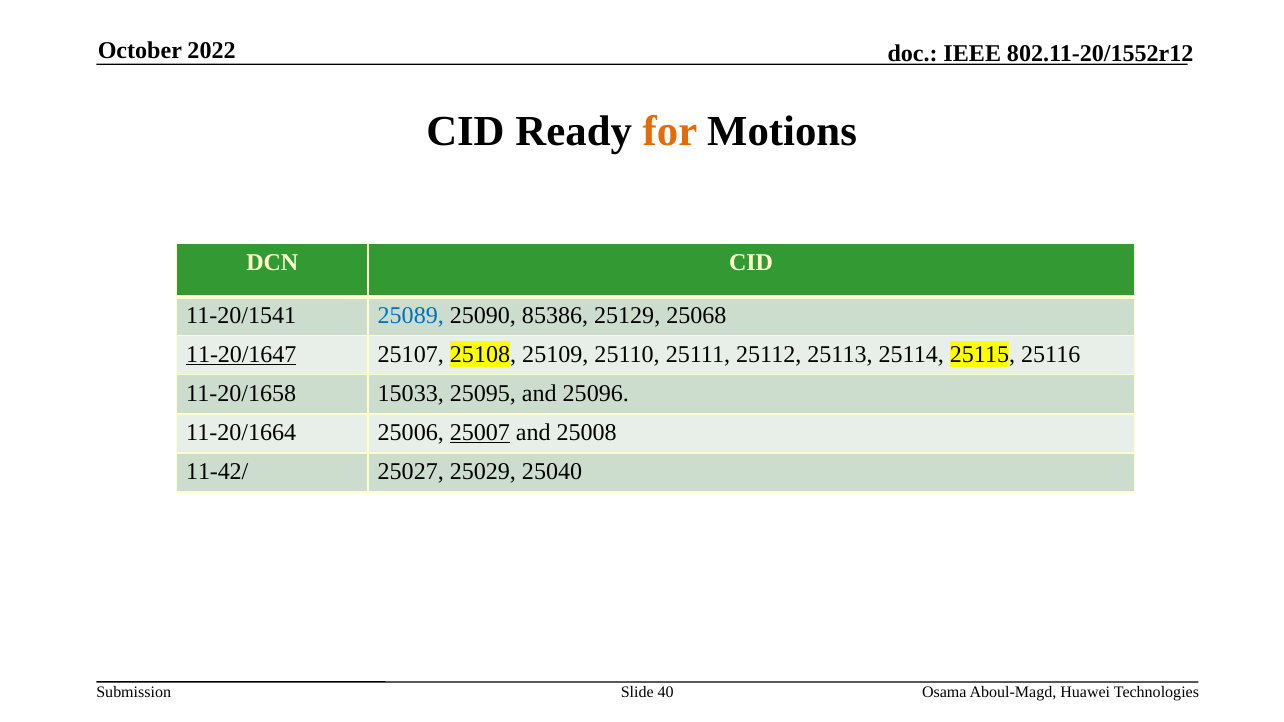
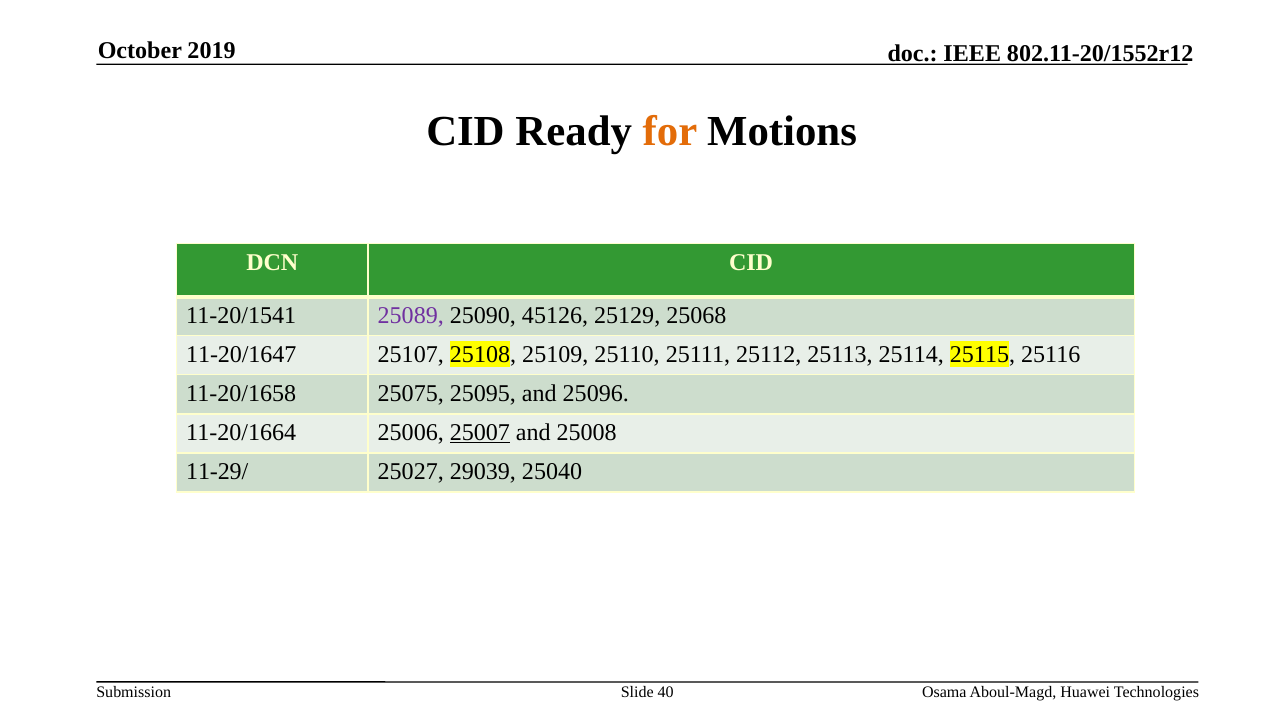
2022: 2022 -> 2019
25089 colour: blue -> purple
85386: 85386 -> 45126
11-20/1647 underline: present -> none
15033: 15033 -> 25075
11-42/: 11-42/ -> 11-29/
25029: 25029 -> 29039
